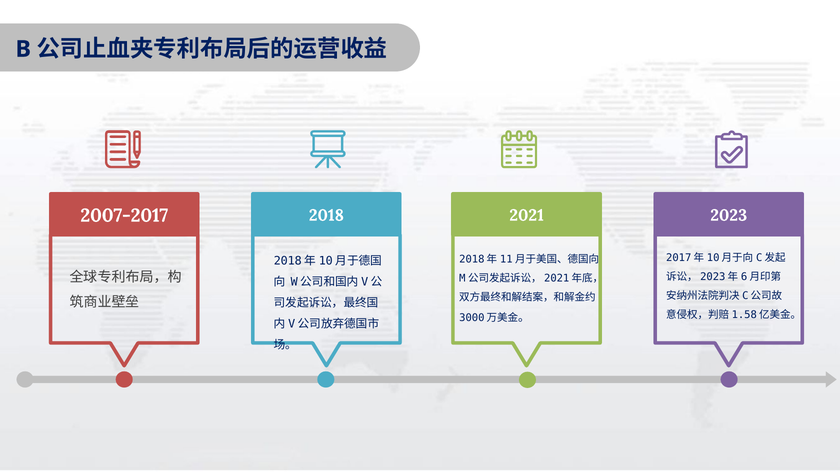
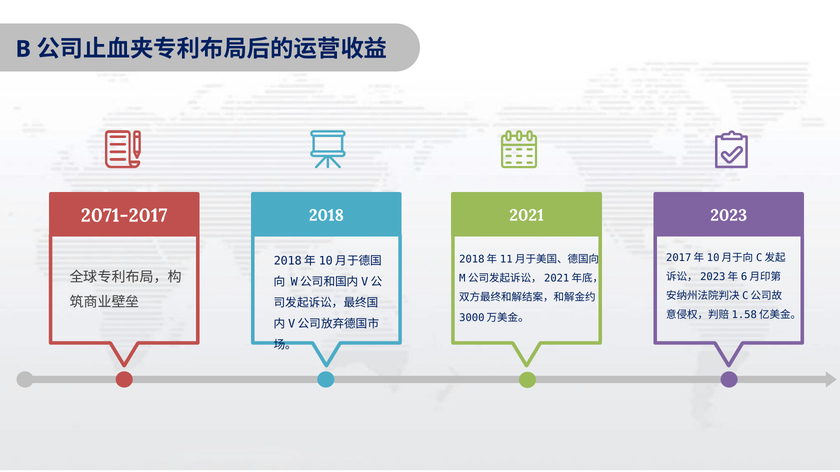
2007-2017: 2007-2017 -> 2071-2017
